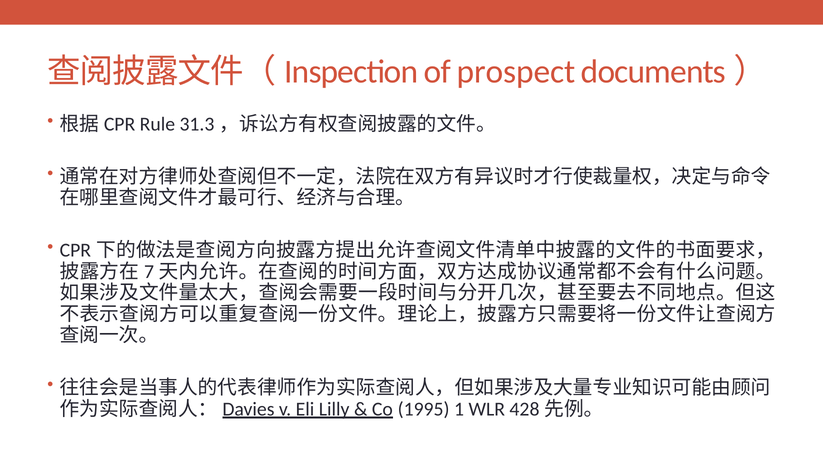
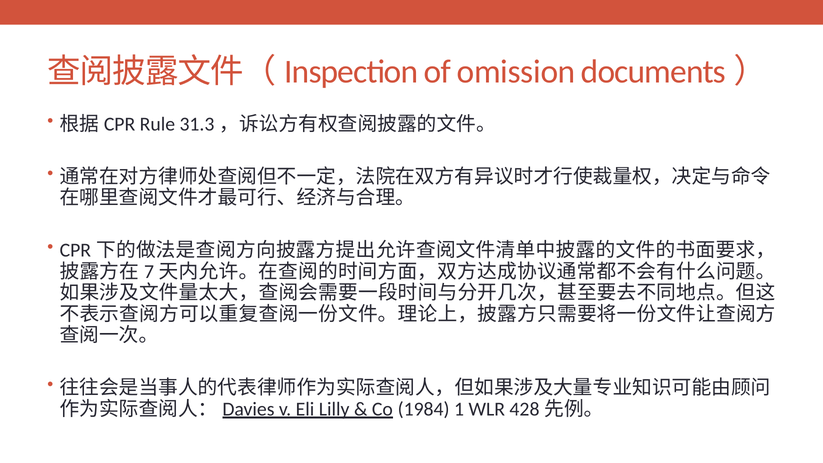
prospect: prospect -> omission
1995: 1995 -> 1984
